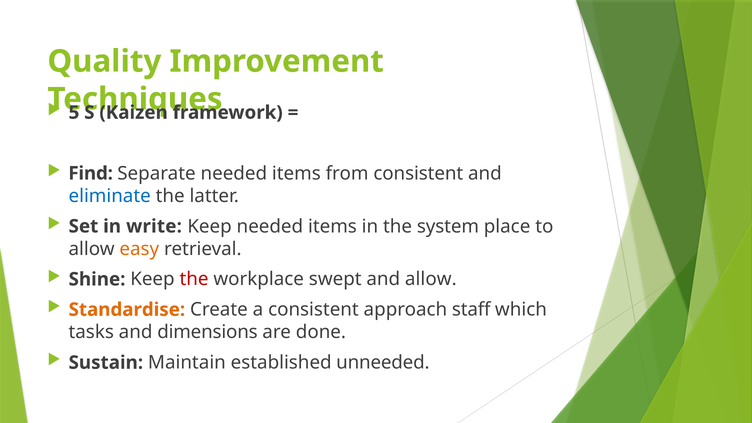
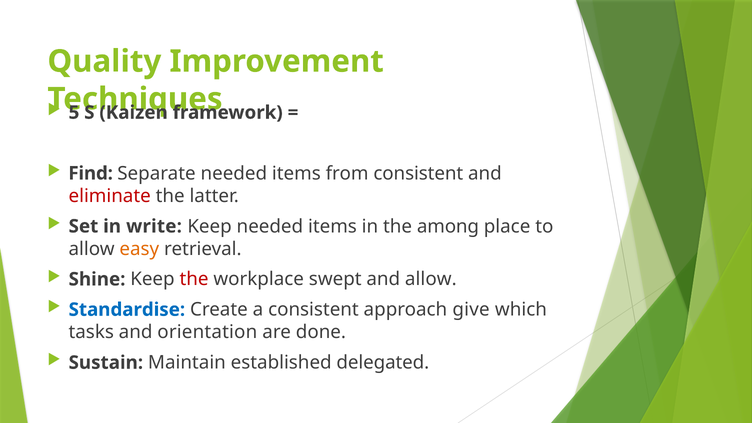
eliminate colour: blue -> red
system: system -> among
Standardise colour: orange -> blue
staff: staff -> give
dimensions: dimensions -> orientation
unneeded: unneeded -> delegated
